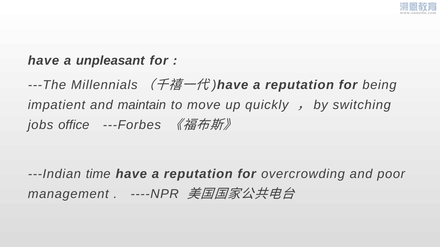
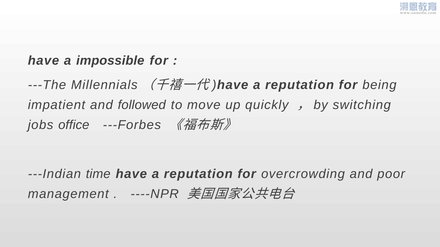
unpleasant: unpleasant -> impossible
maintain: maintain -> followed
